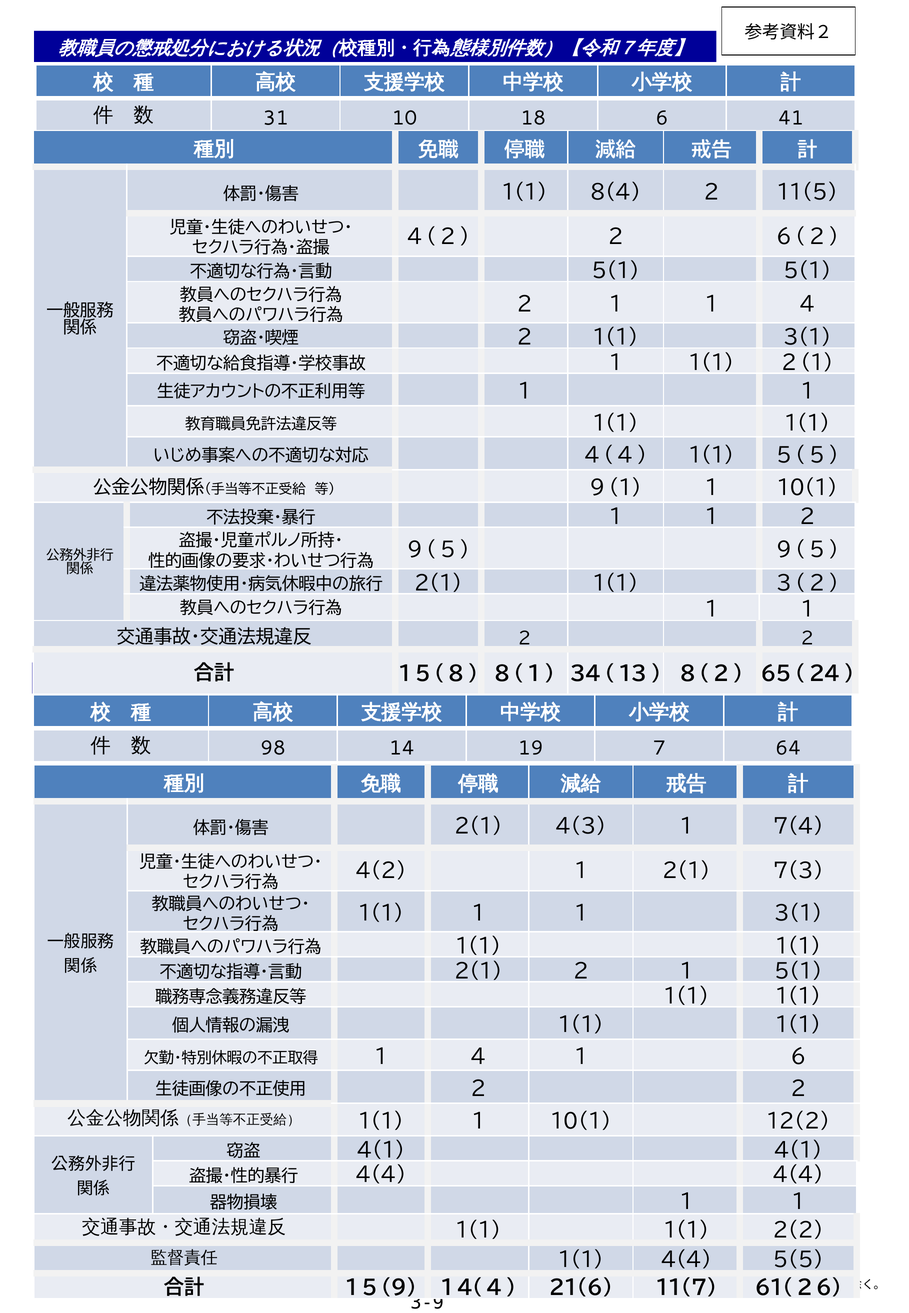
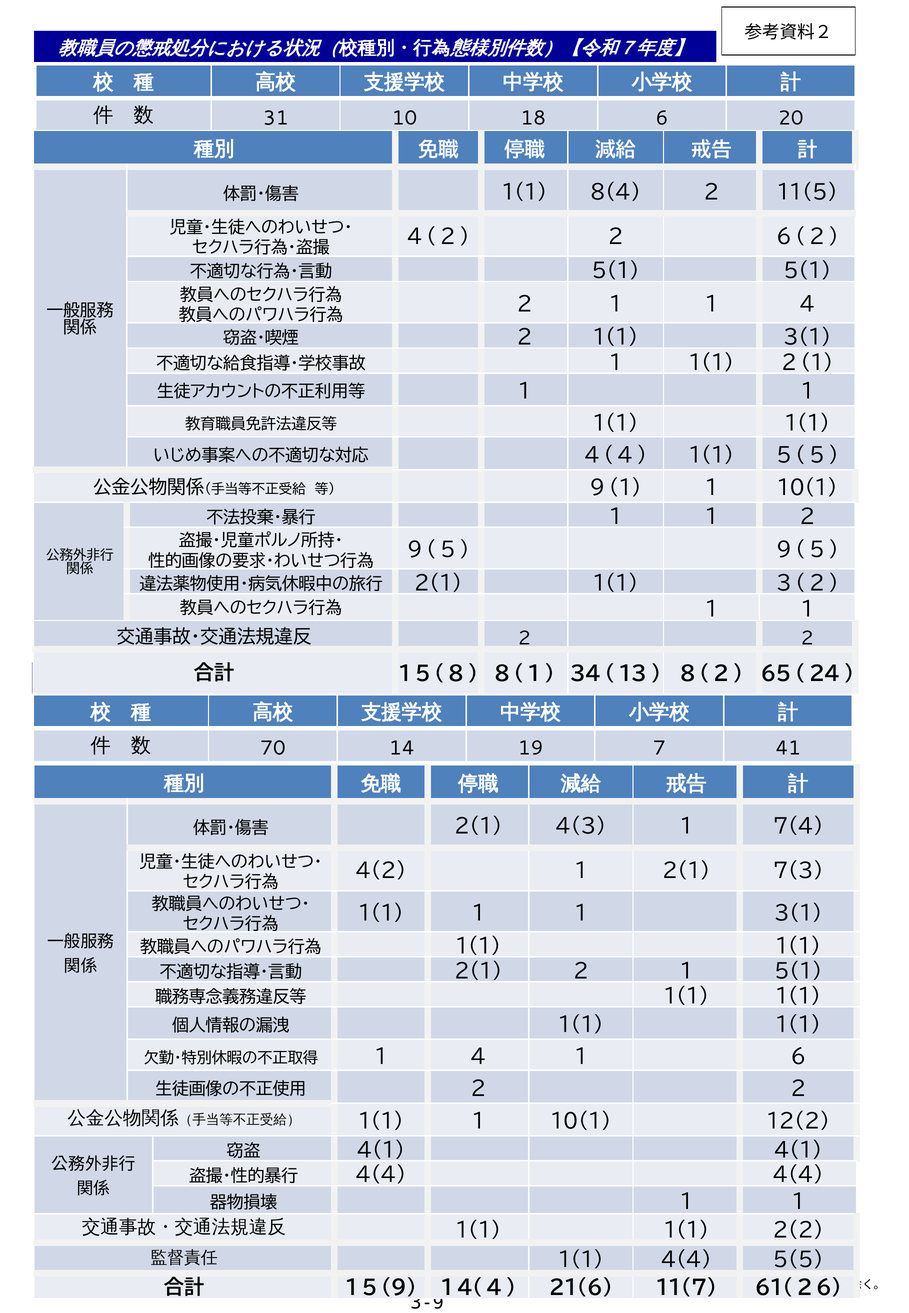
41: 41 -> 20
98: 98 -> 70
64: 64 -> 41
